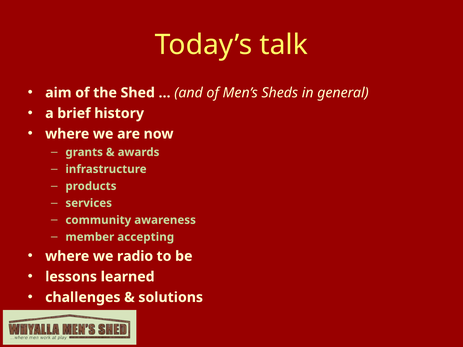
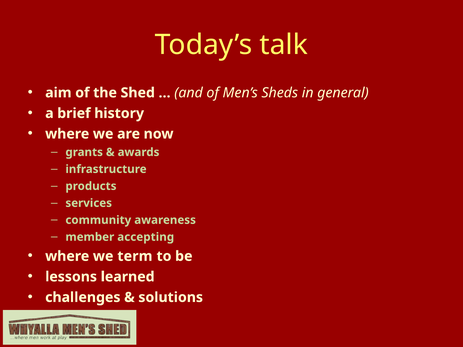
radio: radio -> term
